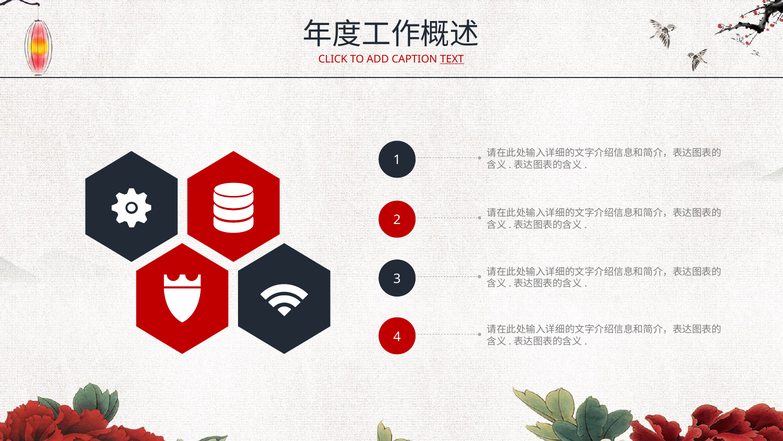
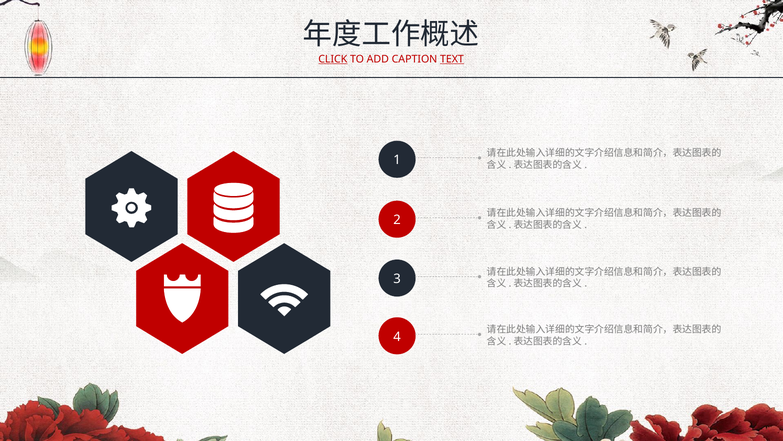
CLICK underline: none -> present
